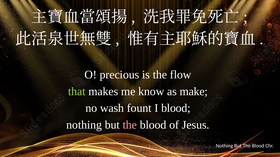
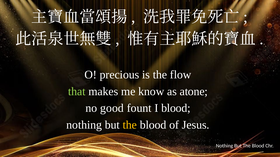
make: make -> atone
wash: wash -> good
the at (130, 125) colour: pink -> yellow
